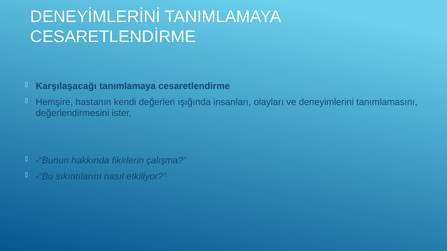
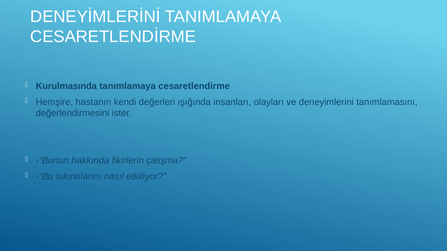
Karşılaşacağı: Karşılaşacağı -> Kurulmasında
